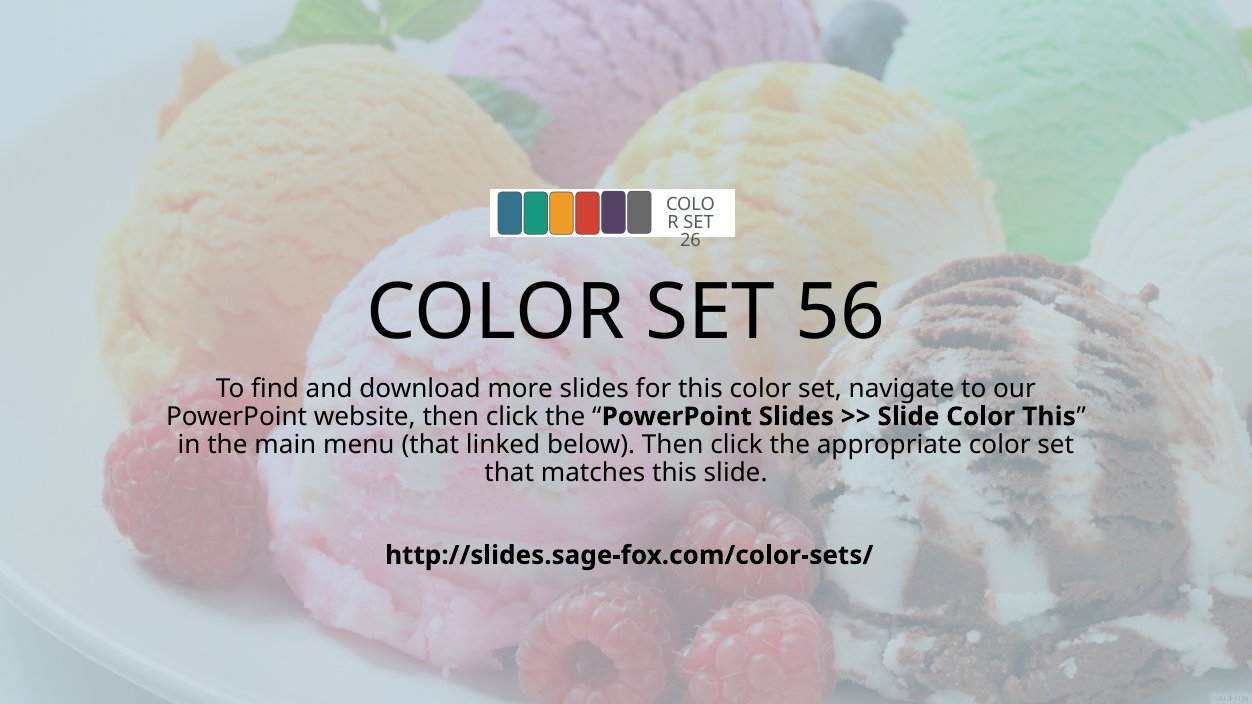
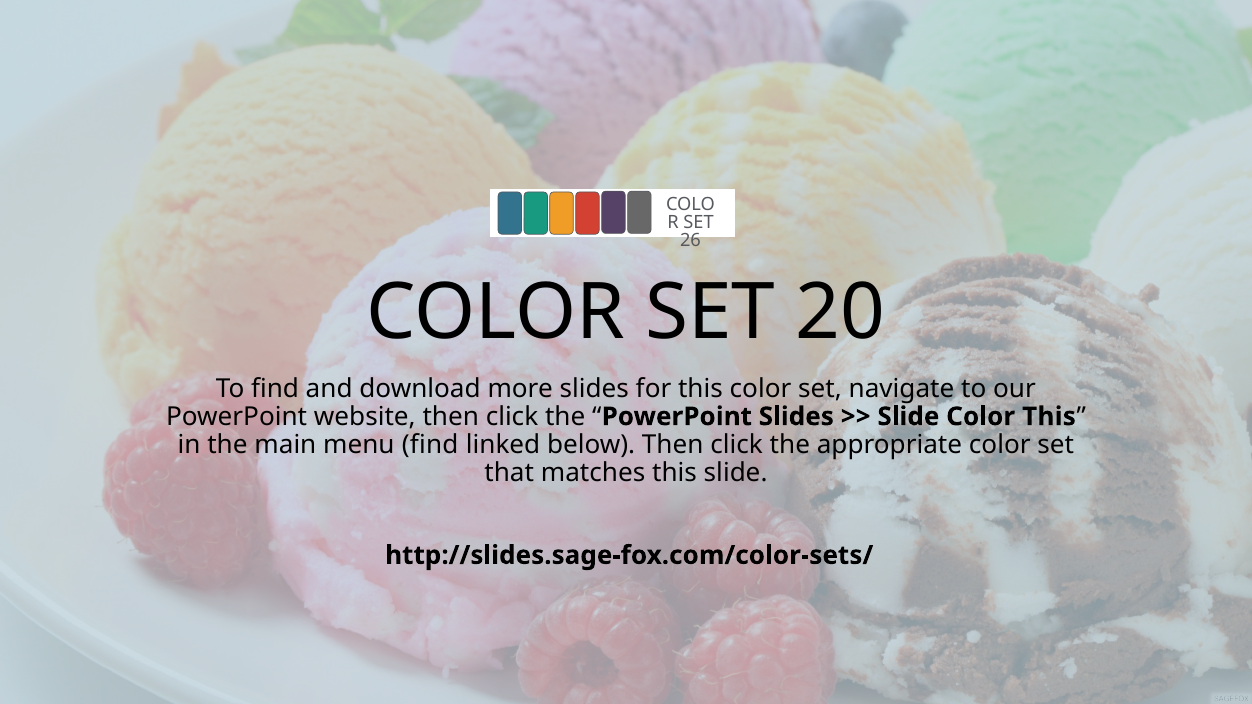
56: 56 -> 20
menu that: that -> find
